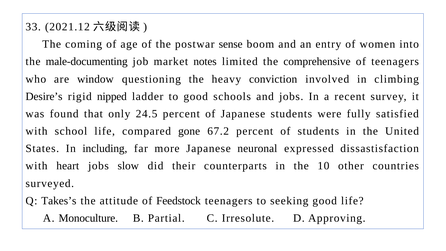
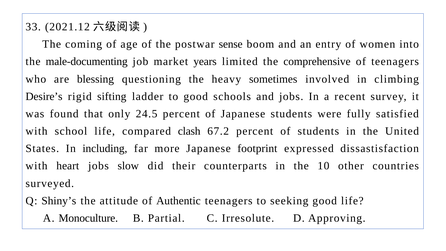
notes: notes -> years
window: window -> blessing
conviction: conviction -> sometimes
nipped: nipped -> sifting
gone: gone -> clash
neuronal: neuronal -> footprint
Takes’s: Takes’s -> Shiny’s
Feedstock: Feedstock -> Authentic
